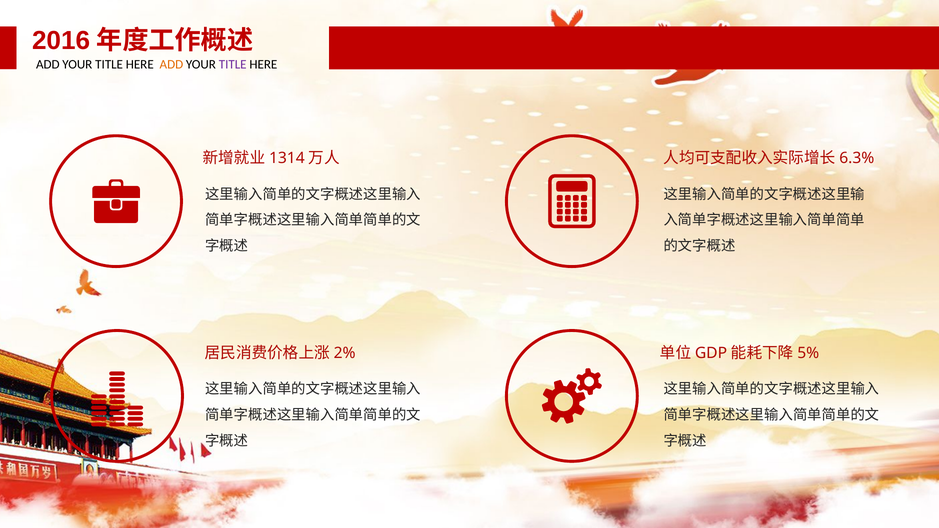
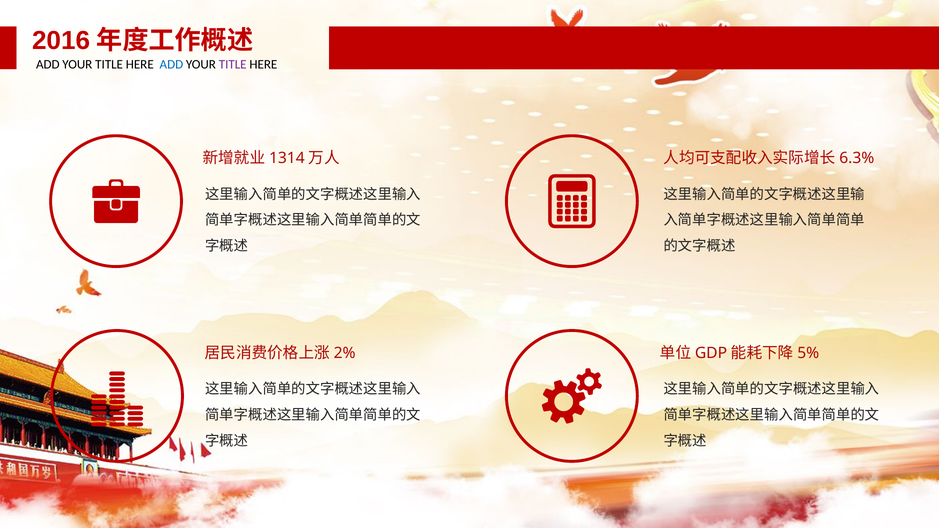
ADD at (171, 64) colour: orange -> blue
